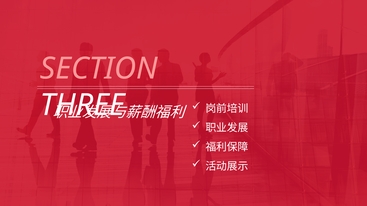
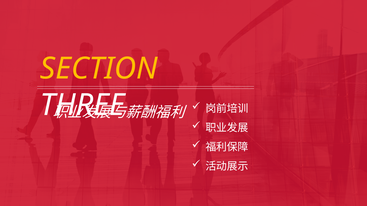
SECTION colour: pink -> yellow
